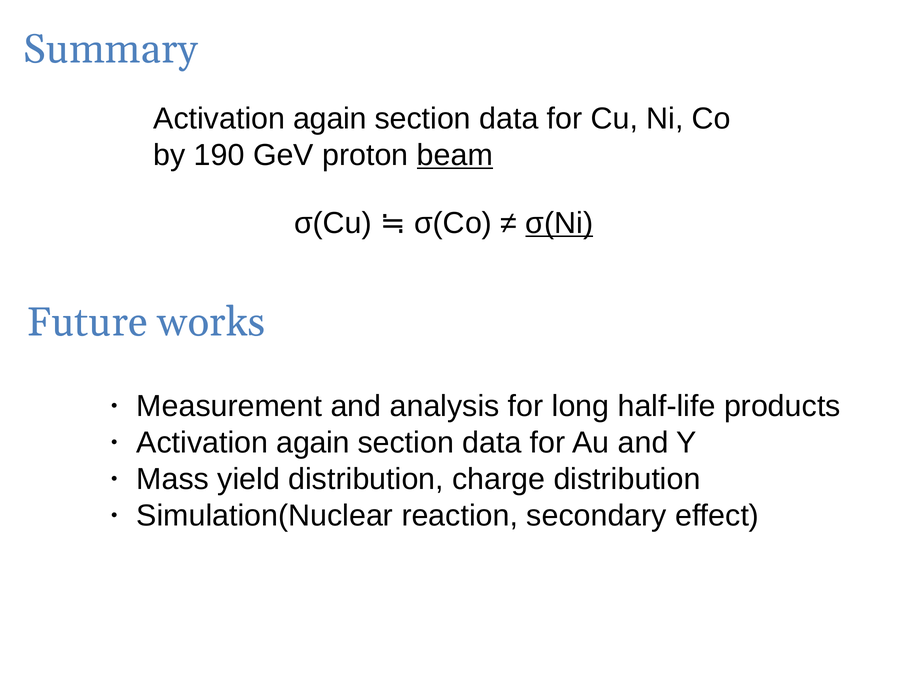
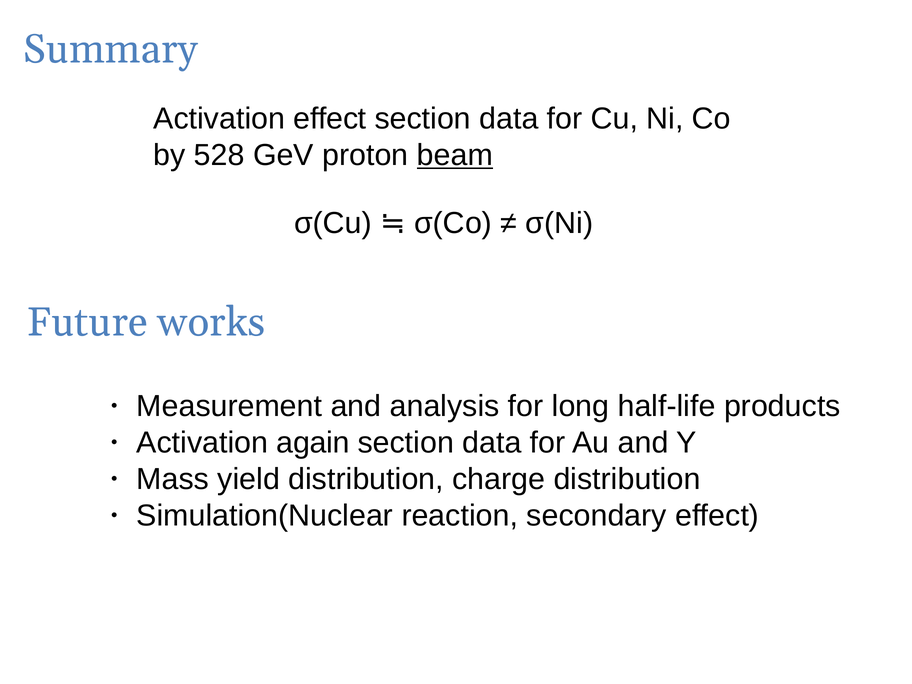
again at (330, 119): again -> effect
190: 190 -> 528
σ(Ni underline: present -> none
